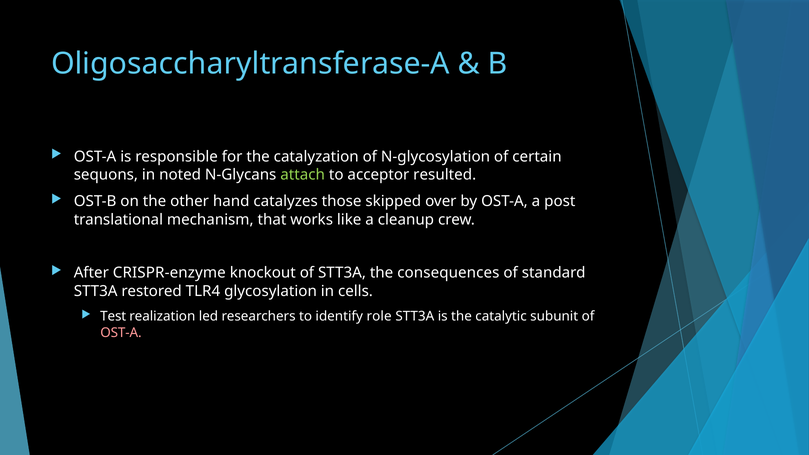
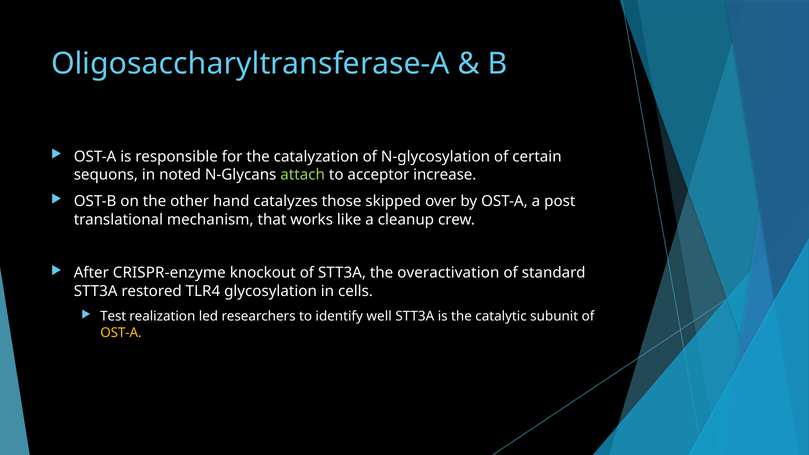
resulted: resulted -> increase
consequences: consequences -> overactivation
role: role -> well
OST-A at (121, 333) colour: pink -> yellow
